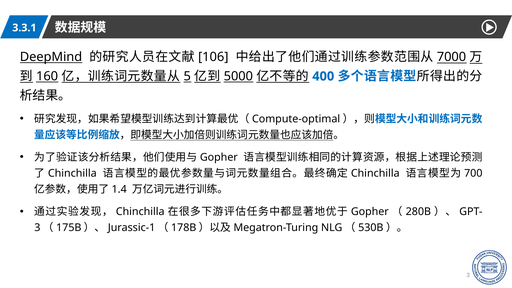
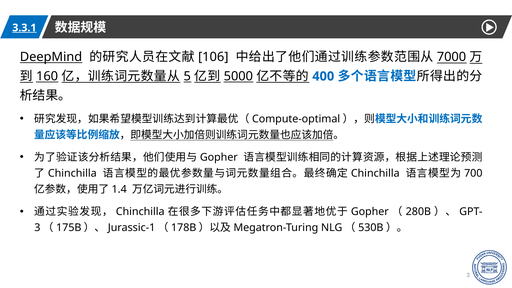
3.3.1 underline: none -> present
